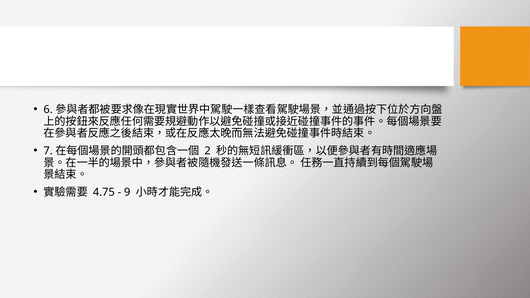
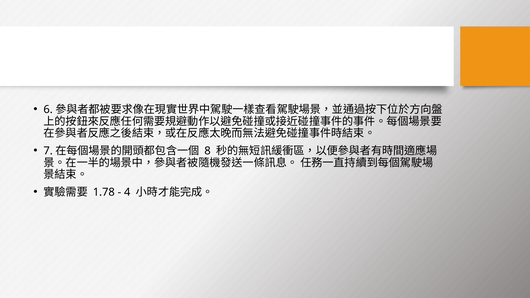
2: 2 -> 8
4.75: 4.75 -> 1.78
9: 9 -> 4
